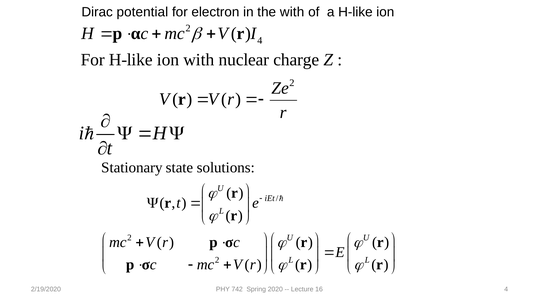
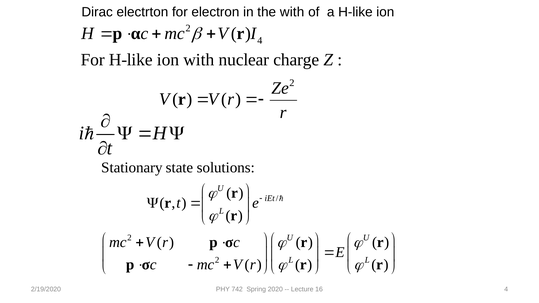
potential: potential -> electrton
